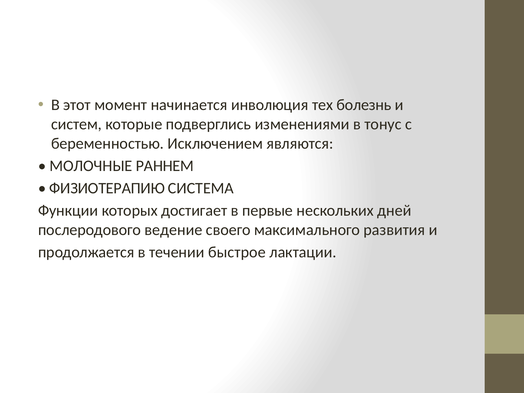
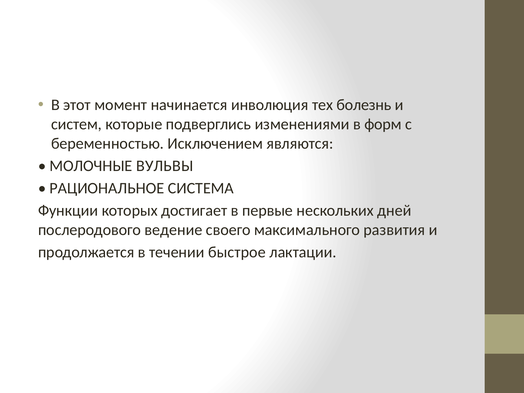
тонус: тонус -> форм
РАННЕМ: РАННЕМ -> ВУЛЬВЫ
ФИЗИОТЕРАПИЮ: ФИЗИОТЕРАПИЮ -> РАЦИОНАЛЬНОЕ
